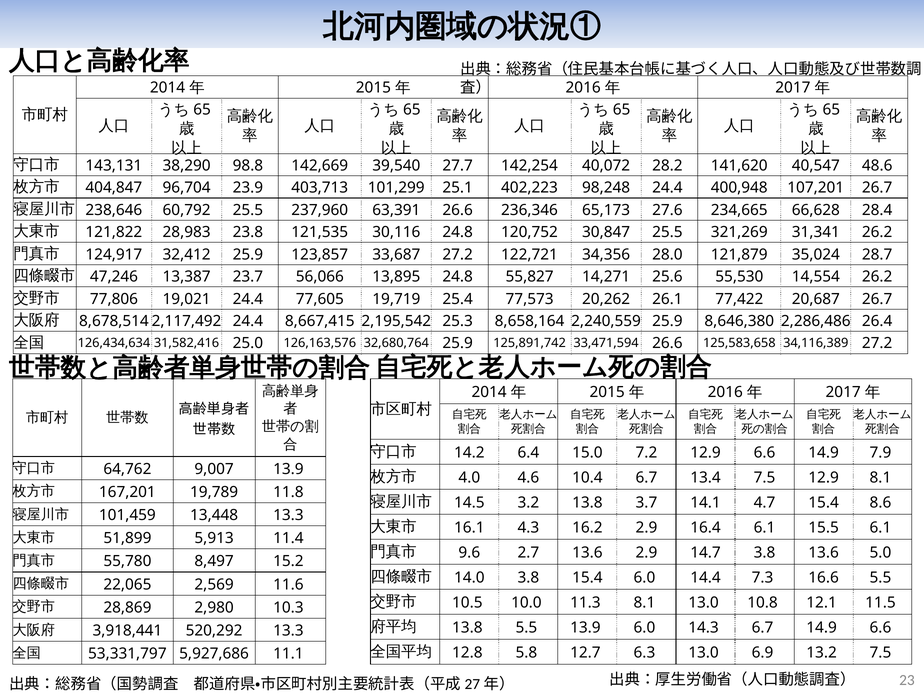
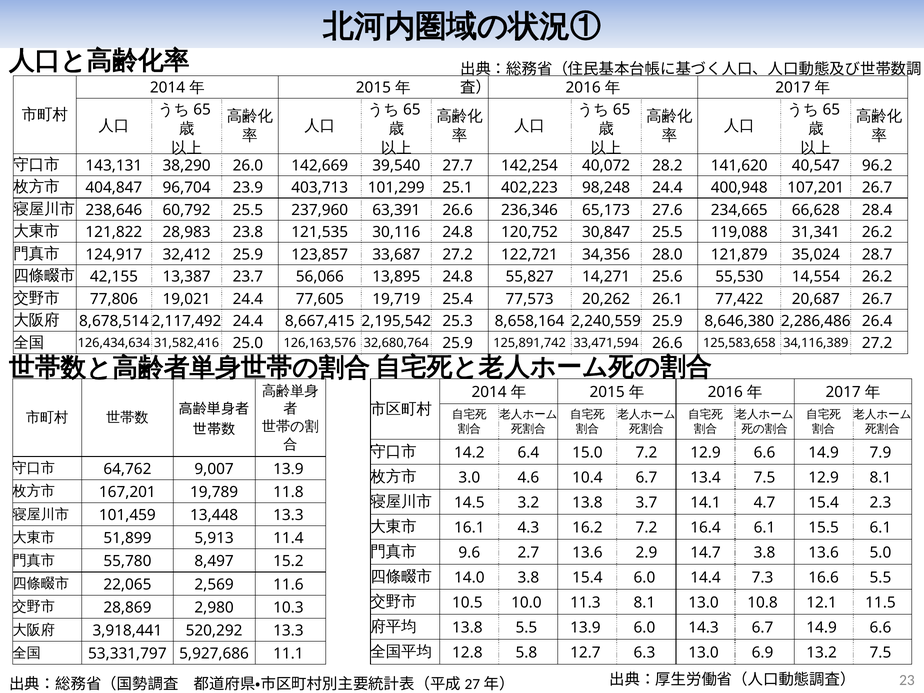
98.8: 98.8 -> 26.0
48.6: 48.6 -> 96.2
321,269: 321,269 -> 119,088
47,246: 47,246 -> 42,155
4.0: 4.0 -> 3.0
8.6: 8.6 -> 2.3
16.2 2.9: 2.9 -> 7.2
